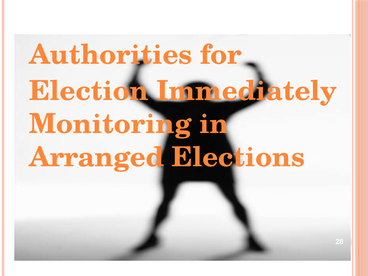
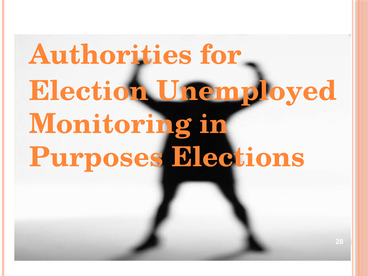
Immediately: Immediately -> Unemployed
Arranged: Arranged -> Purposes
